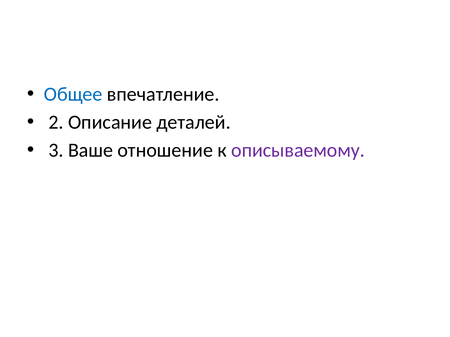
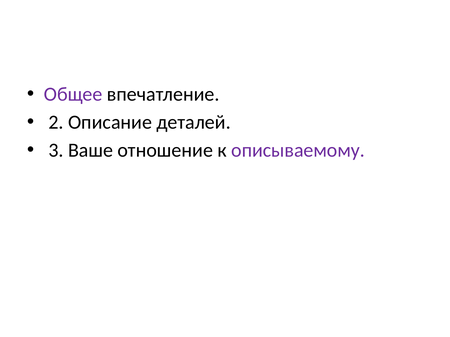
Общее colour: blue -> purple
